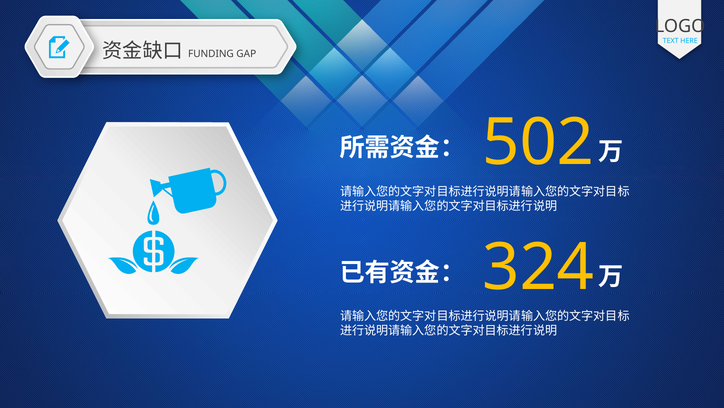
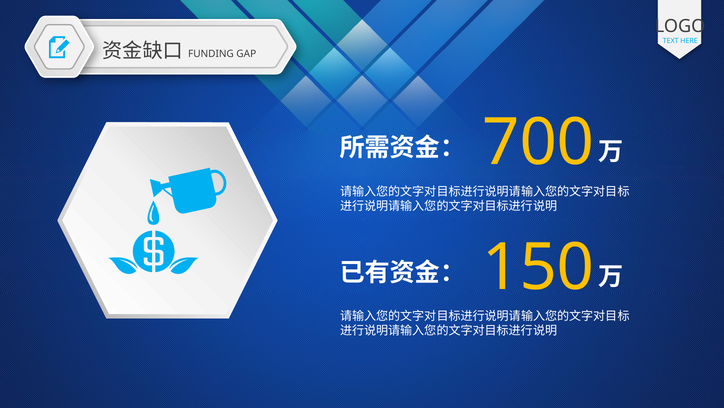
502: 502 -> 700
324: 324 -> 150
